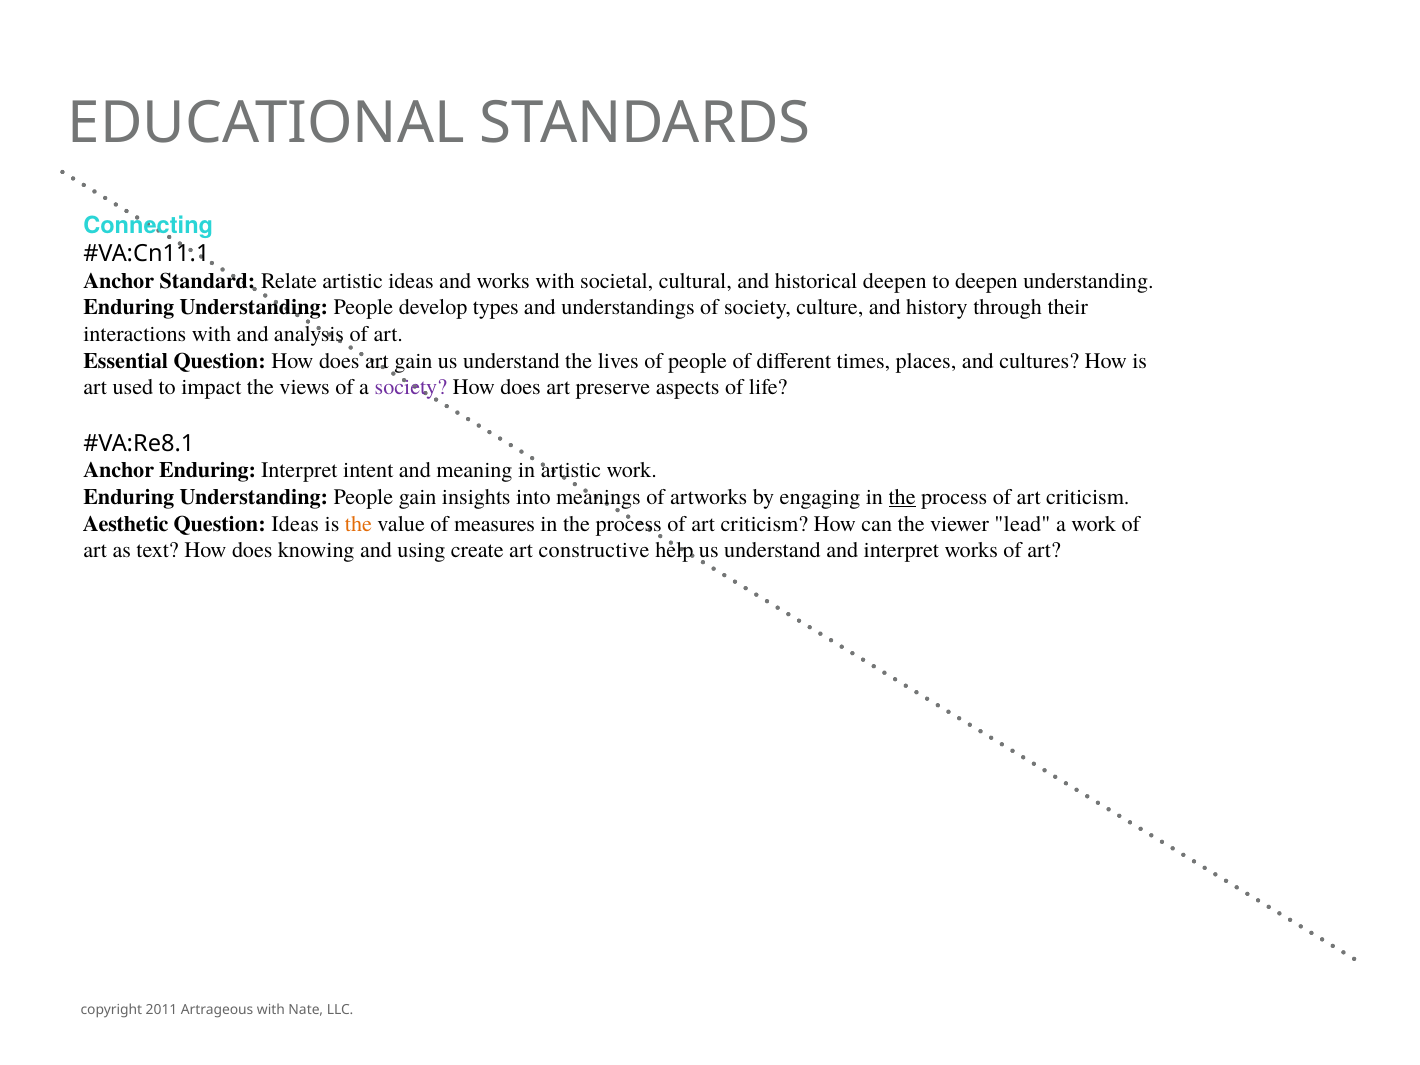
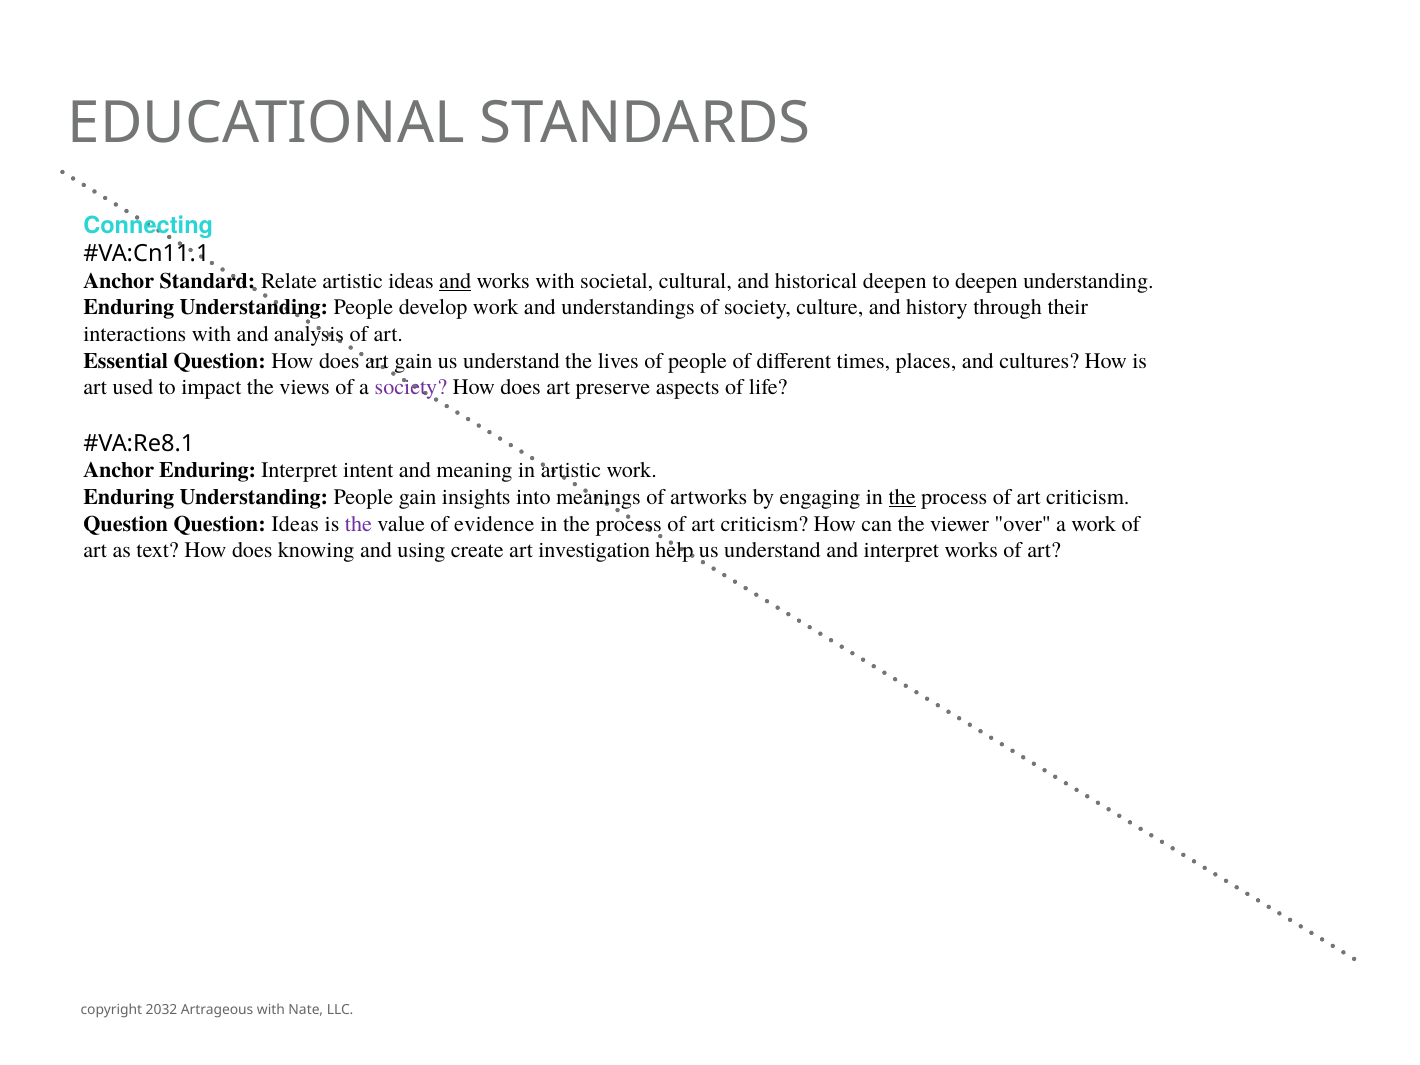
and at (455, 281) underline: none -> present
develop types: types -> work
Aesthetic at (126, 524): Aesthetic -> Question
the at (358, 524) colour: orange -> purple
measures: measures -> evidence
lead: lead -> over
constructive: constructive -> investigation
2011: 2011 -> 2032
